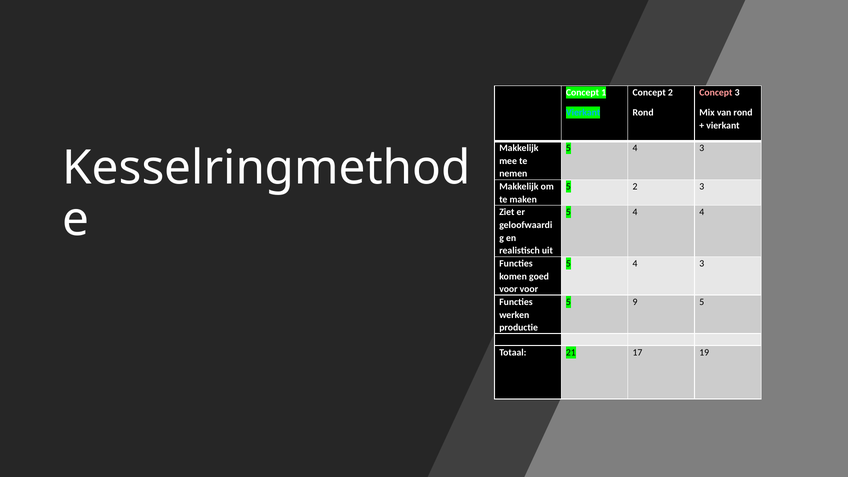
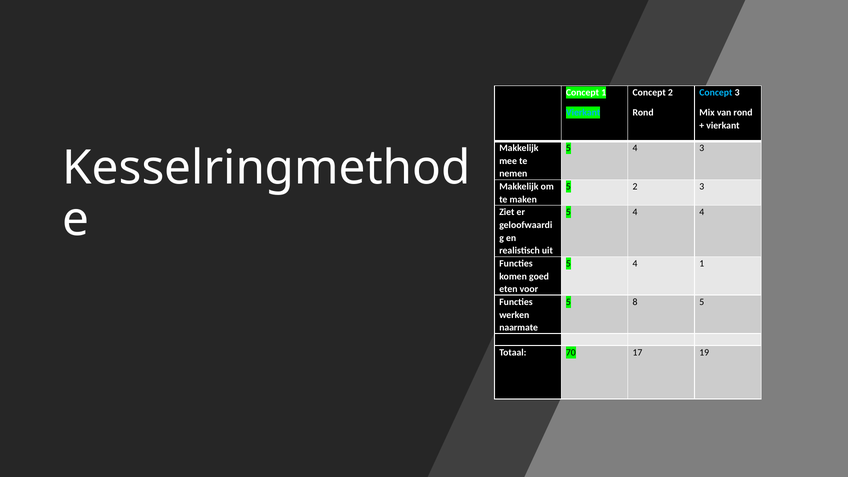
Concept at (716, 93) colour: pink -> light blue
3 at (702, 264): 3 -> 1
voor at (508, 289): voor -> eten
9: 9 -> 8
productie: productie -> naarmate
21: 21 -> 70
